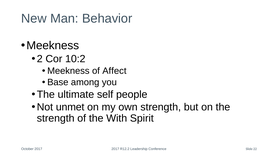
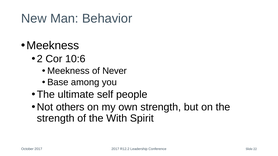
10:2: 10:2 -> 10:6
Affect: Affect -> Never
unmet: unmet -> others
